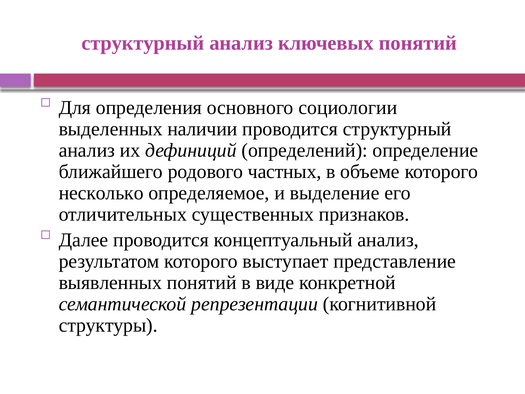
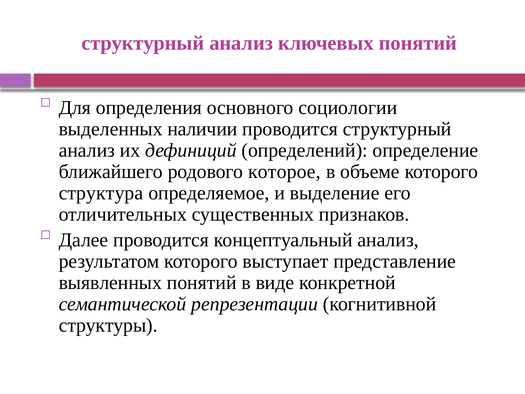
частных: частных -> которое
несколько: несколько -> структура
